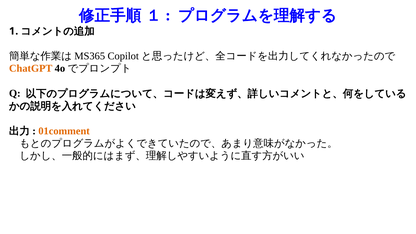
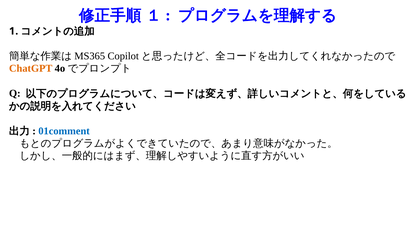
01comment colour: orange -> blue
